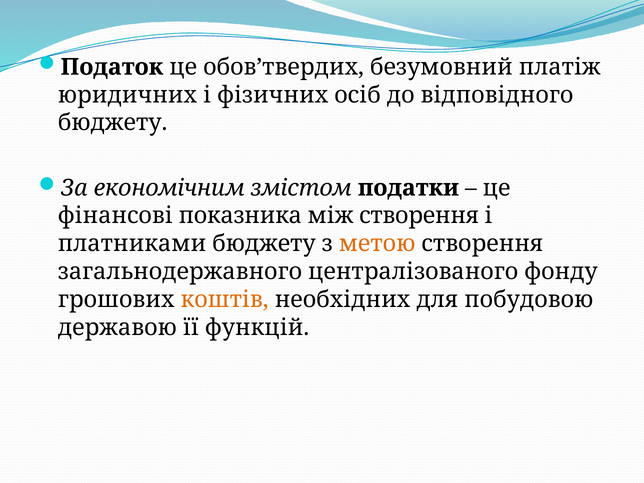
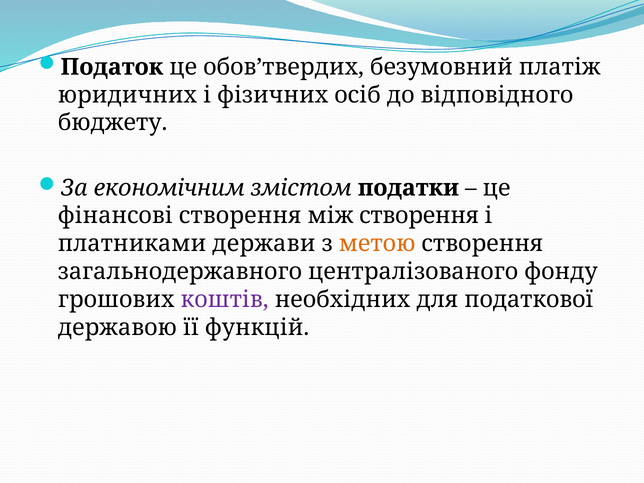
фінансові показника: показника -> створення
платниками бюджету: бюджету -> держави
коштів colour: orange -> purple
побудовою: побудовою -> податкової
